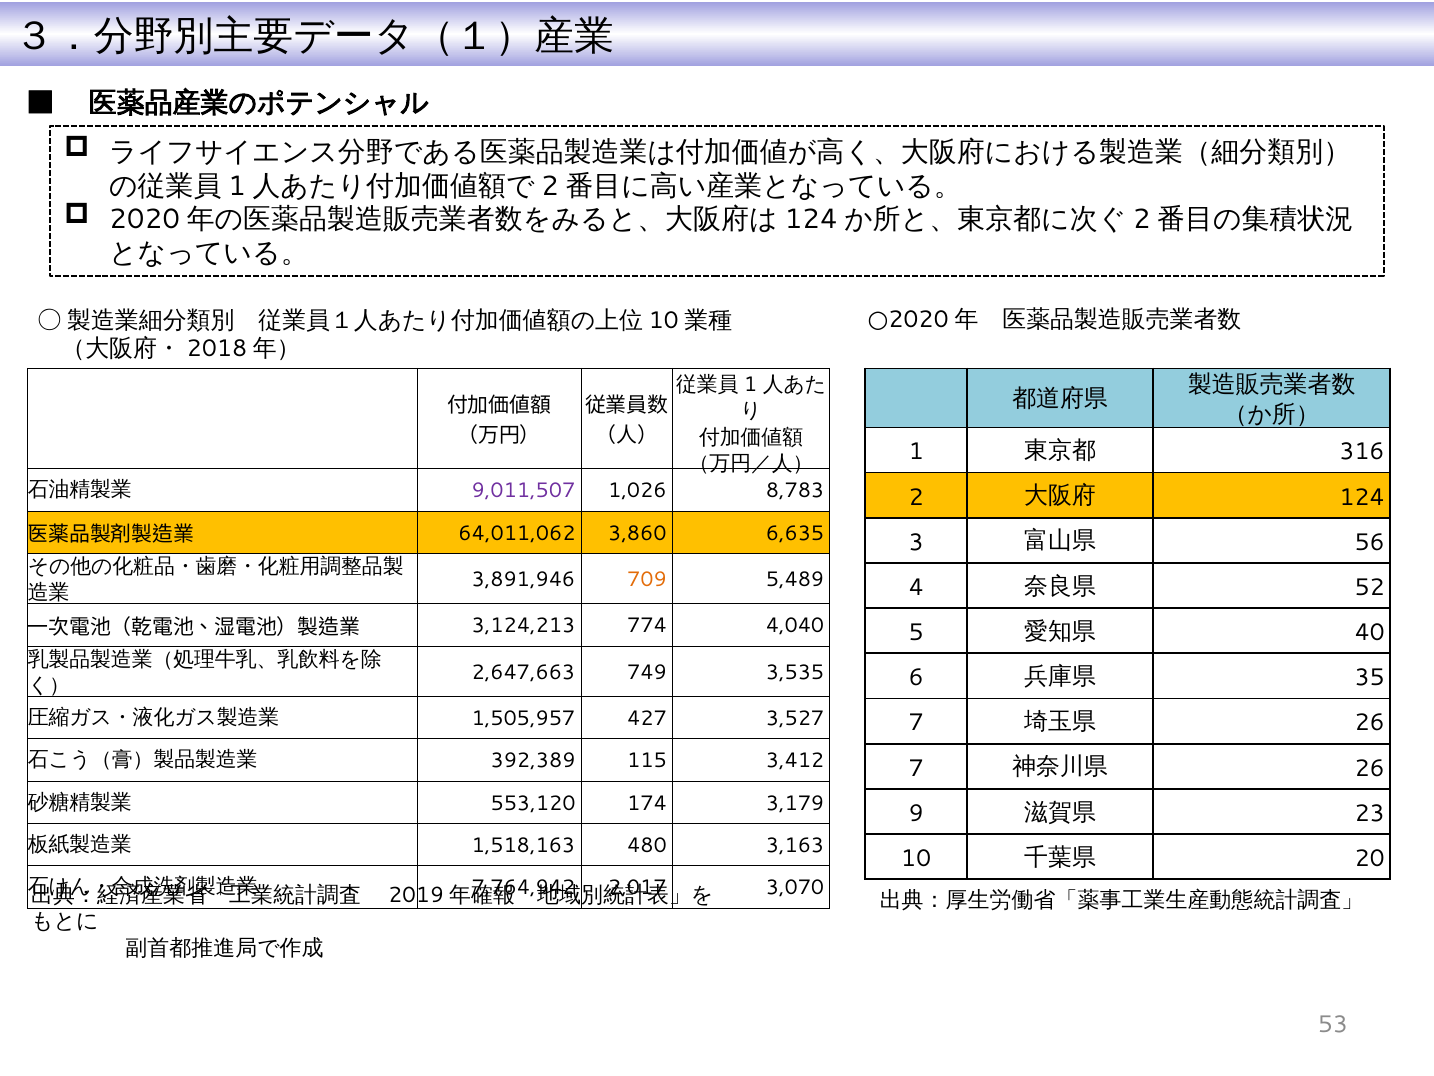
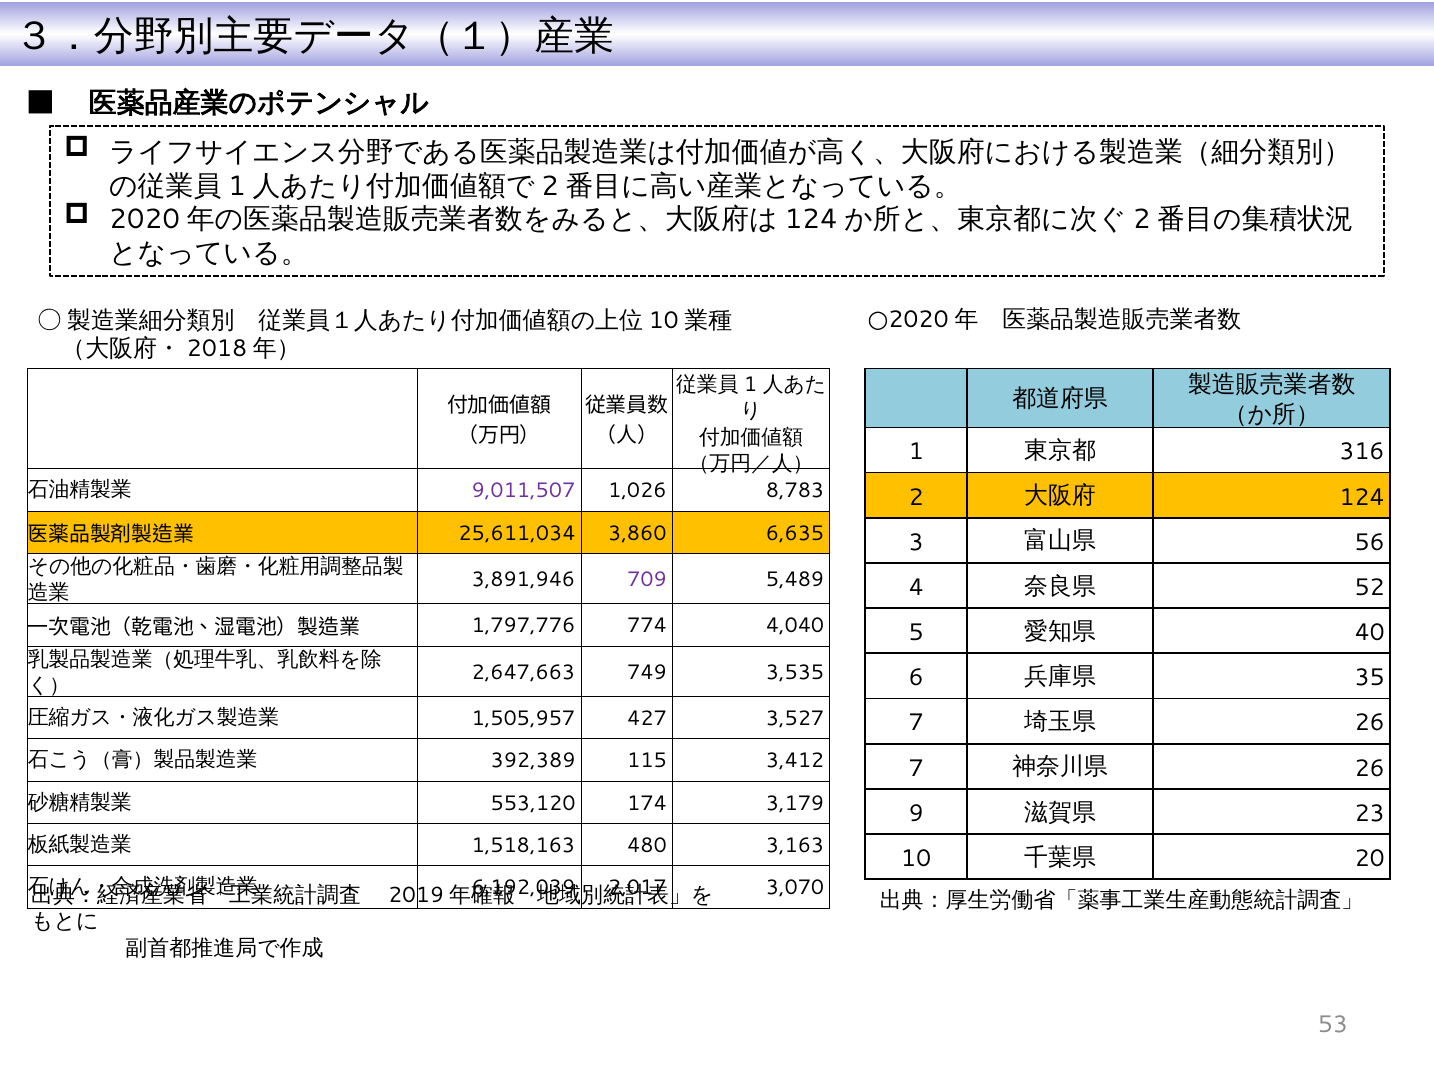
64,011,062: 64,011,062 -> 25,611,034
709 colour: orange -> purple
3,124,213: 3,124,213 -> 1,797,776
7,764,942: 7,764,942 -> 6,192,039
